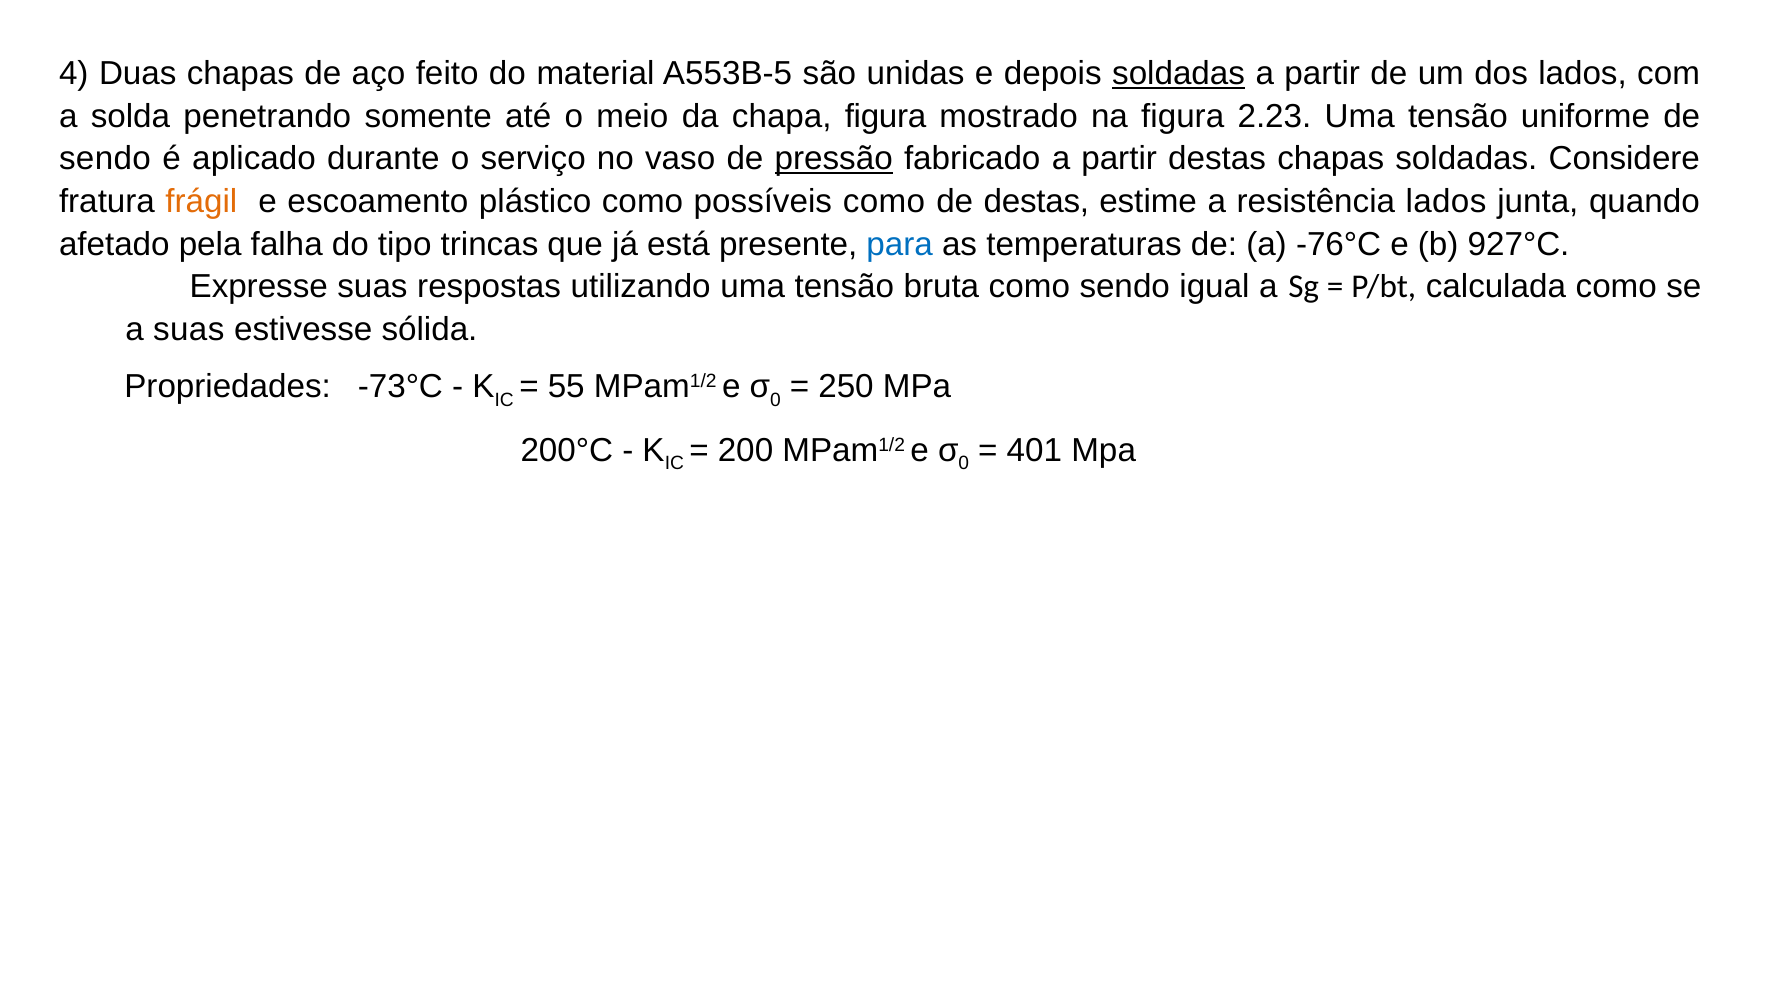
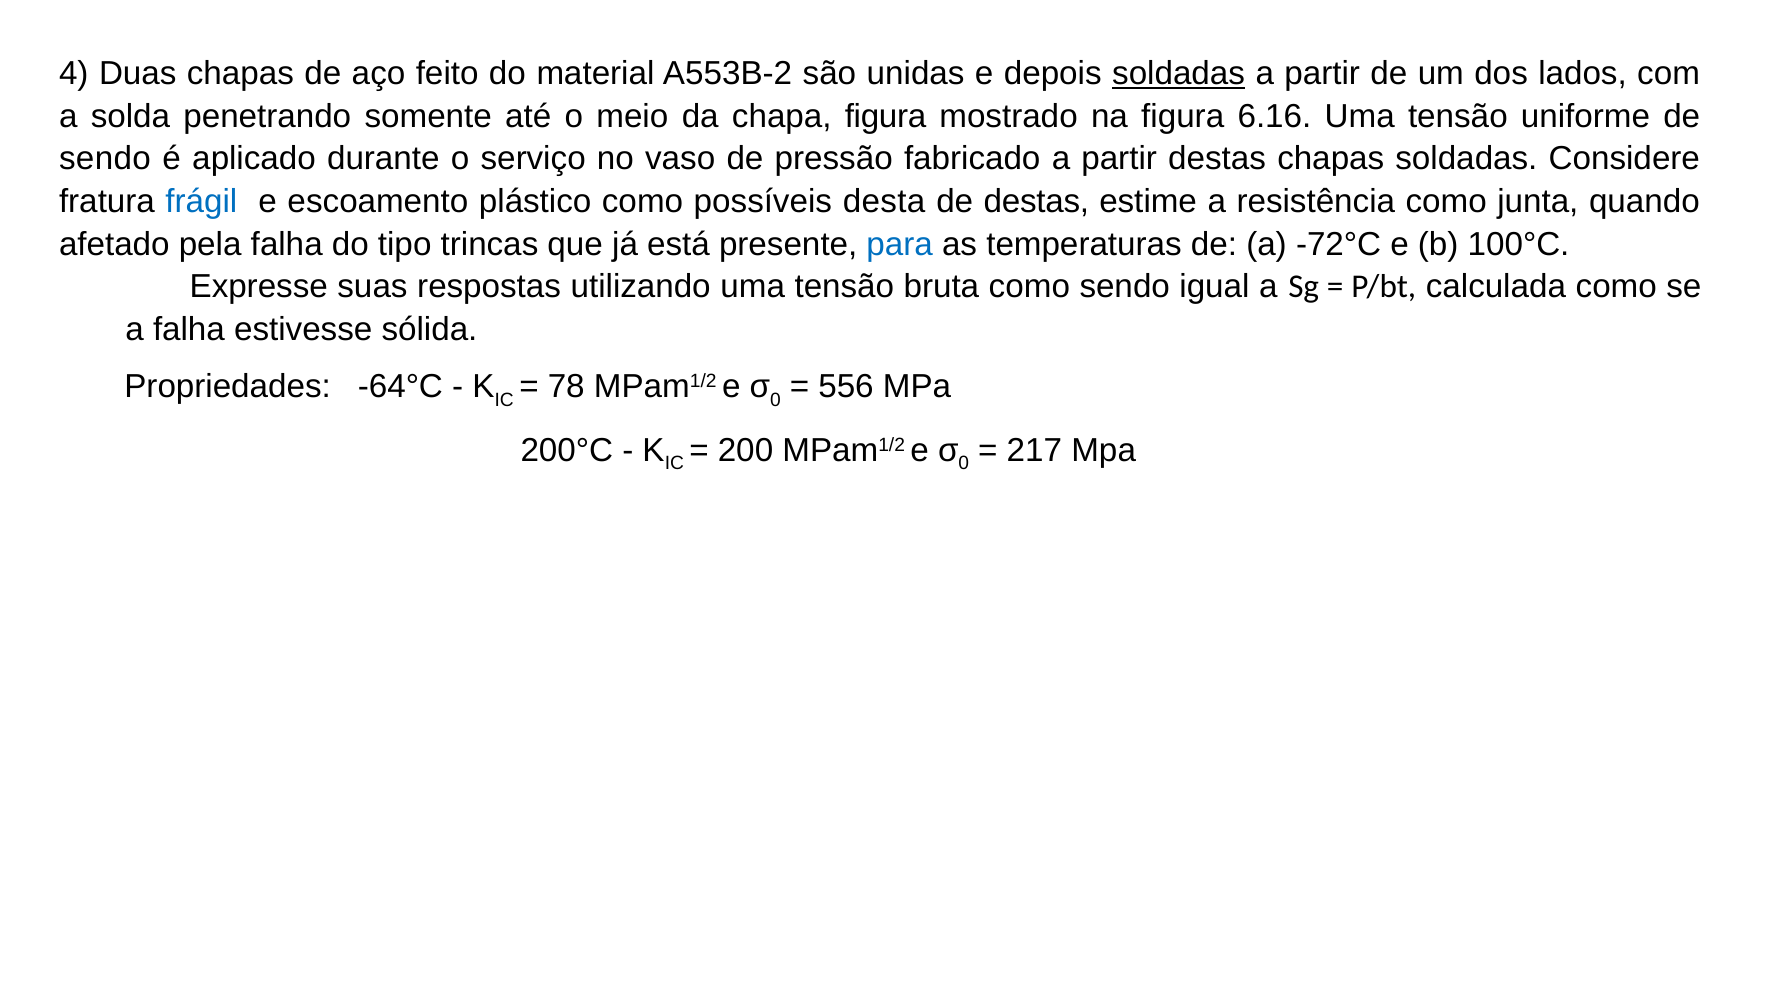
A553B-5: A553B-5 -> A553B-2
2.23: 2.23 -> 6.16
pressão underline: present -> none
frágil colour: orange -> blue
possíveis como: como -> desta
resistência lados: lados -> como
-76°C: -76°C -> -72°C
927°C: 927°C -> 100°C
a suas: suas -> falha
-73°C: -73°C -> -64°C
55: 55 -> 78
250: 250 -> 556
401: 401 -> 217
